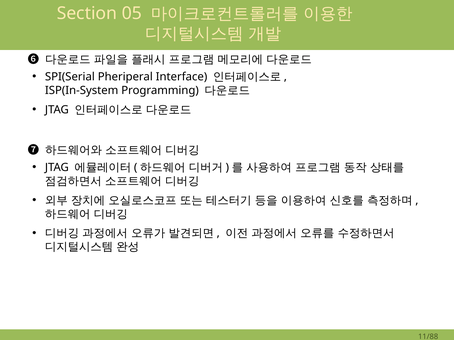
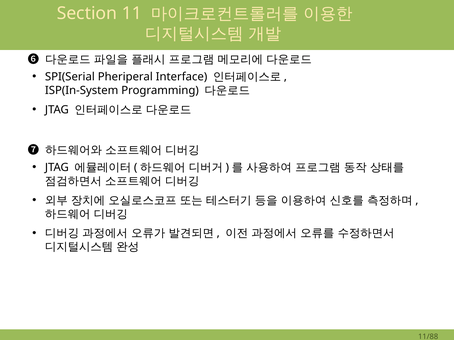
05: 05 -> 11
